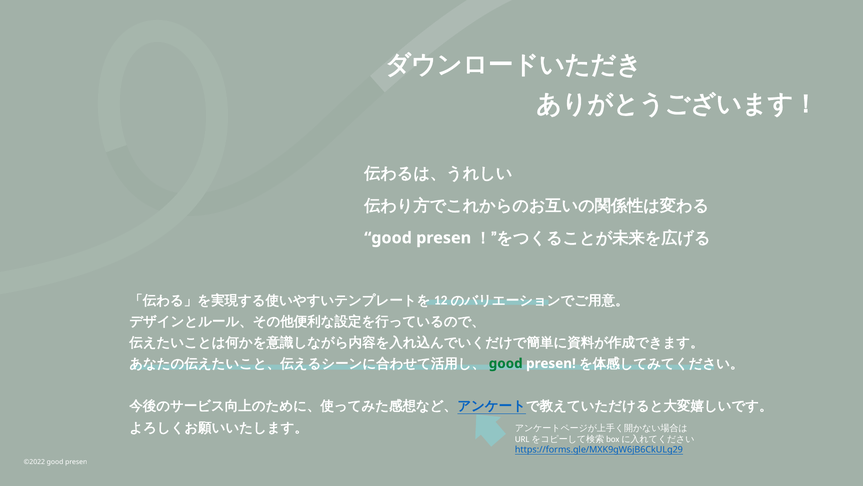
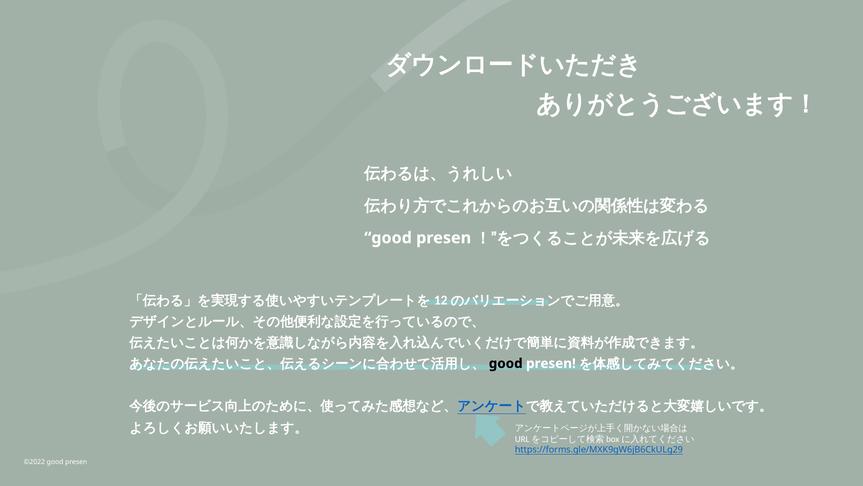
good at (506, 363) colour: green -> black
